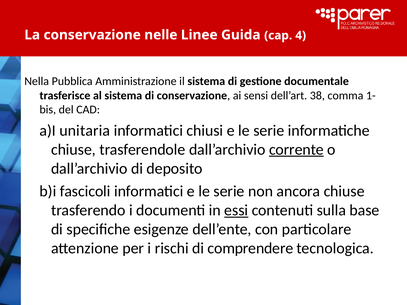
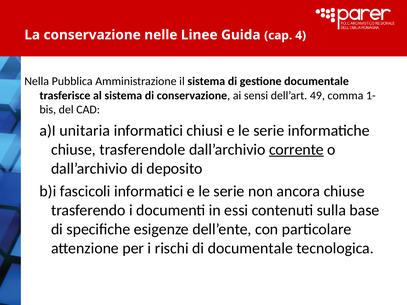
38: 38 -> 49
essi underline: present -> none
di comprendere: comprendere -> documentale
